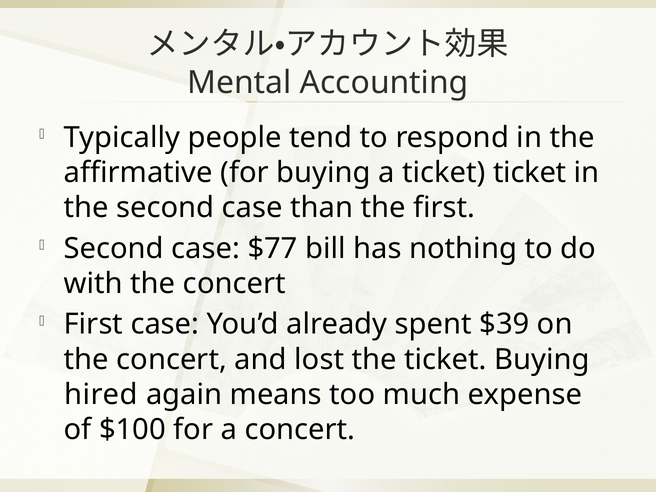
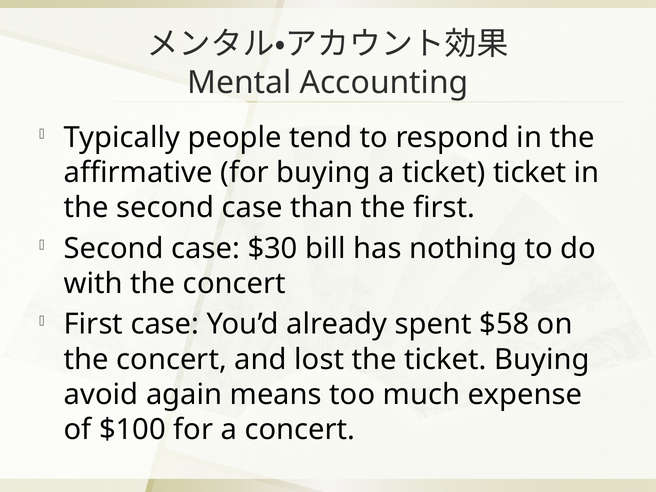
$77: $77 -> $30
$39: $39 -> $58
hired: hired -> avoid
